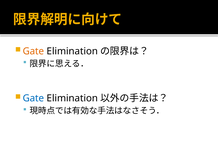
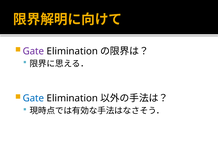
Gate at (33, 51) colour: orange -> purple
